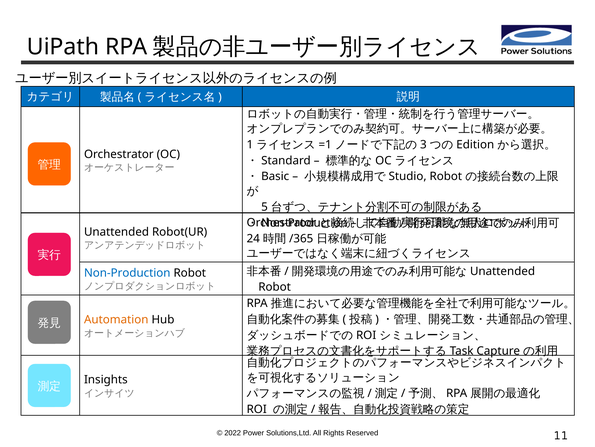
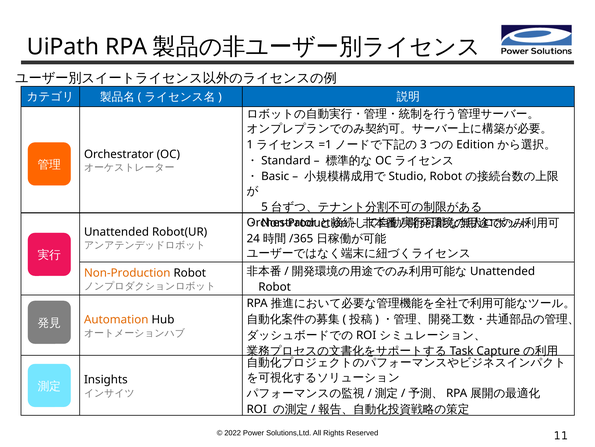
Non-Production at (127, 272) colour: blue -> orange
